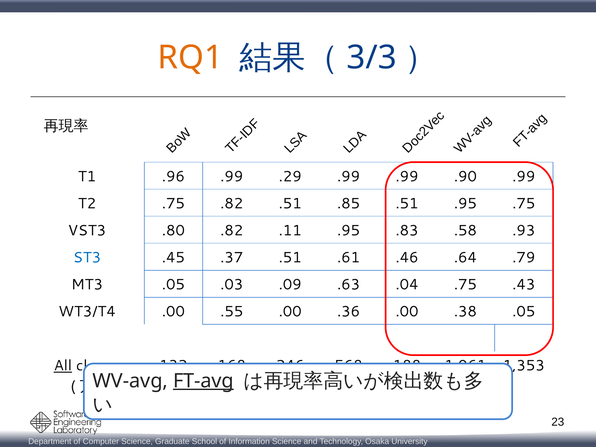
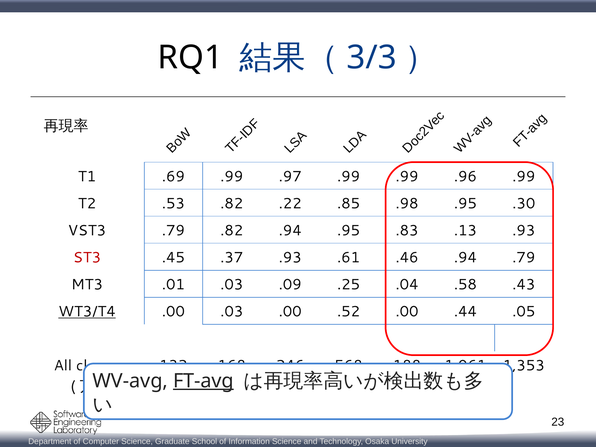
RQ1 colour: orange -> black
.96: .96 -> .69
.29: .29 -> .97
.90: .90 -> .96
T2 .75: .75 -> .53
.82 .51: .51 -> .22
.85 .51: .51 -> .98
.95 .75: .75 -> .30
VST3 .80: .80 -> .79
.82 .11: .11 -> .94
.58: .58 -> .13
ST3 colour: blue -> red
.37 .51: .51 -> .93
.46 .64: .64 -> .94
MT3 .05: .05 -> .01
.63: .63 -> .25
.04 .75: .75 -> .58
WT3/T4 underline: none -> present
.00 .55: .55 -> .03
.36: .36 -> .52
.38: .38 -> .44
All underline: present -> none
